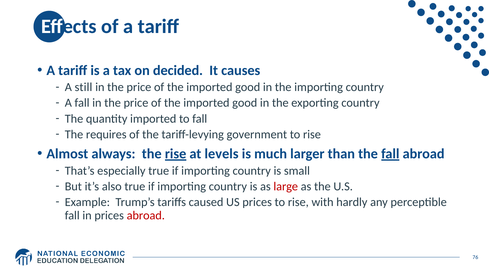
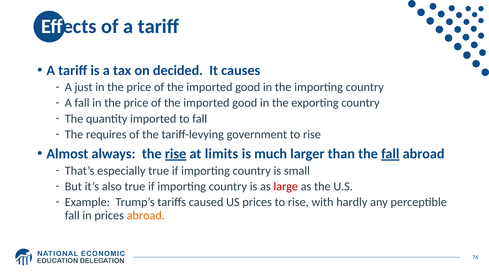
still: still -> just
levels: levels -> limits
abroad at (146, 215) colour: red -> orange
